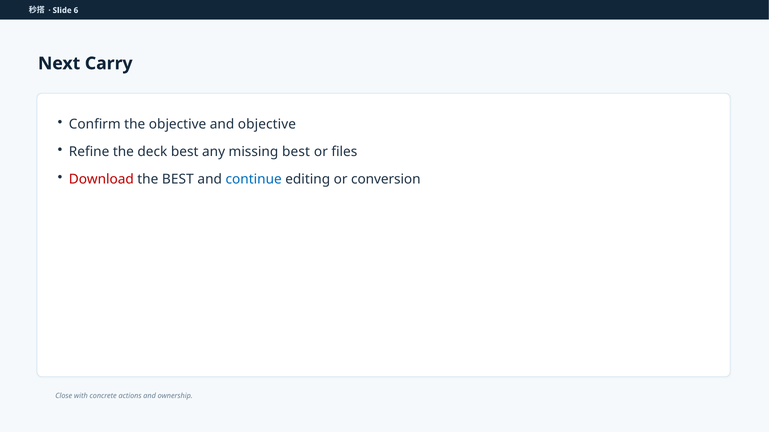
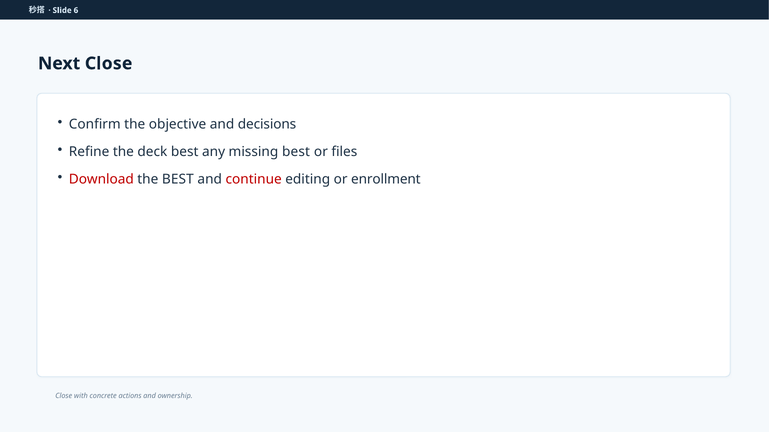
Next Carry: Carry -> Close
and objective: objective -> decisions
continue colour: blue -> red
conversion: conversion -> enrollment
